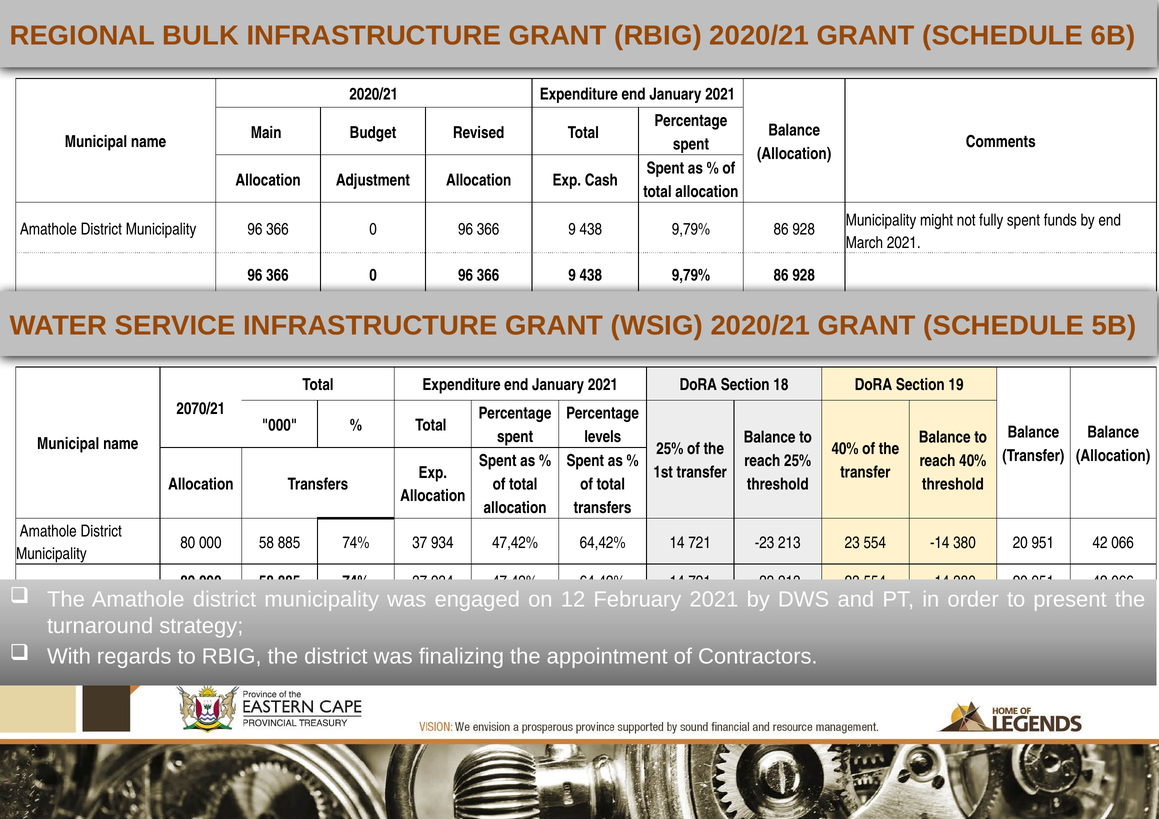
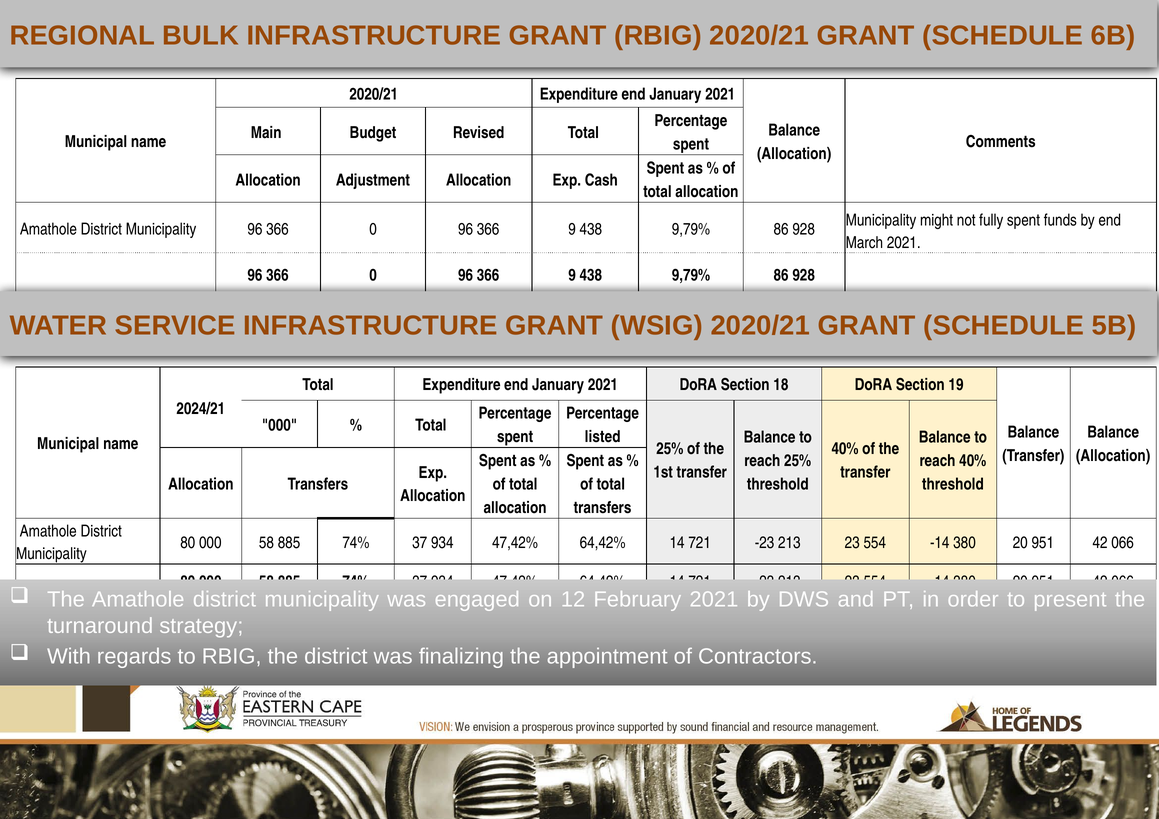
2070/21: 2070/21 -> 2024/21
levels: levels -> listed
